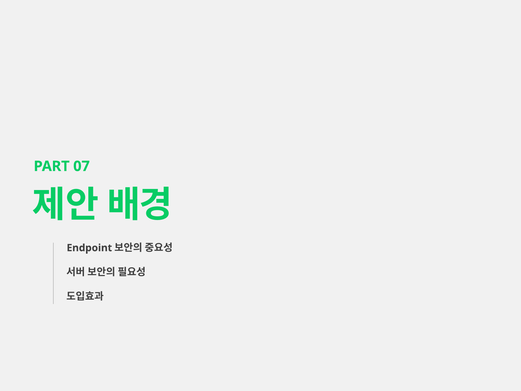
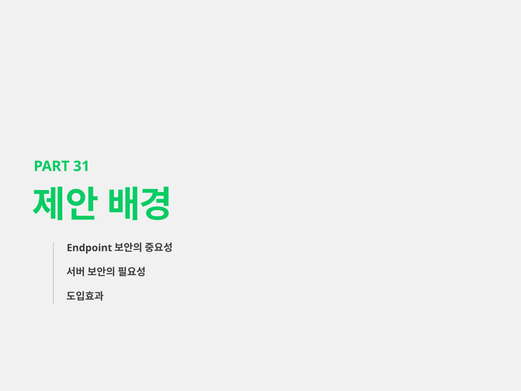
07: 07 -> 31
